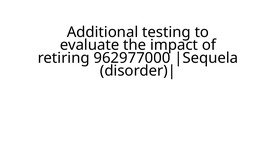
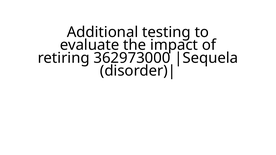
962977000: 962977000 -> 362973000
